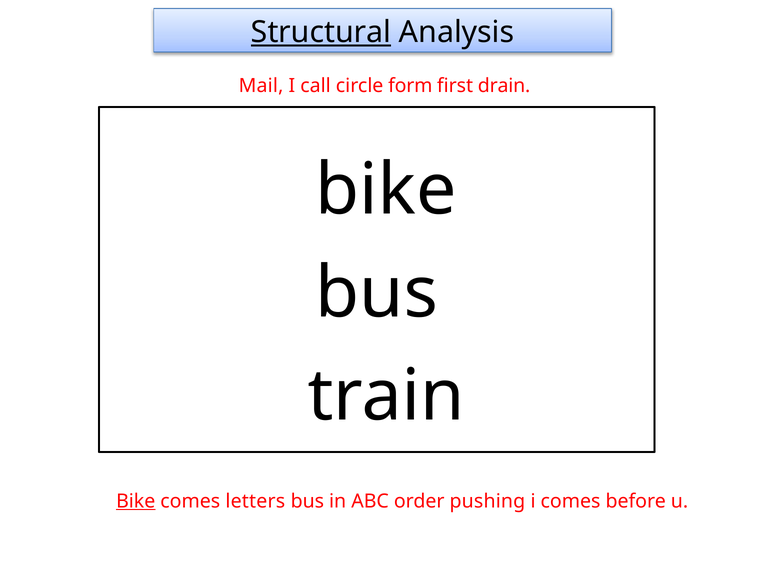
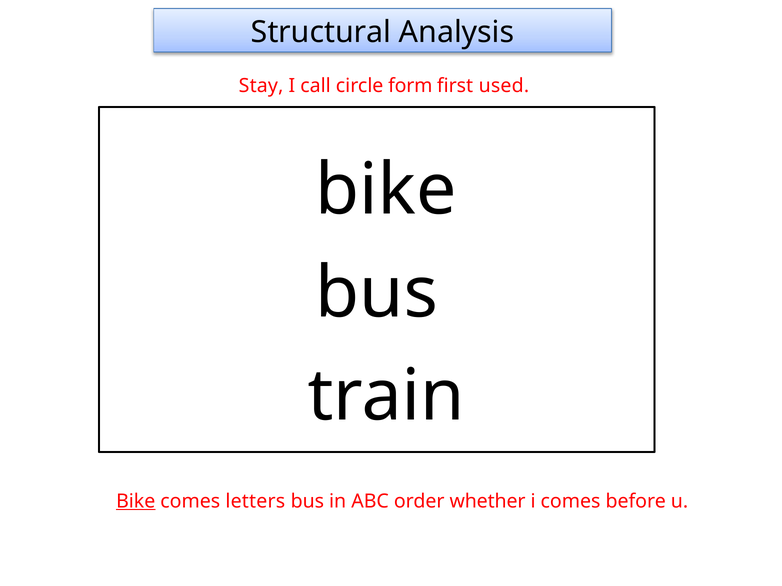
Structural underline: present -> none
Mail: Mail -> Stay
drain: drain -> used
pushing: pushing -> whether
